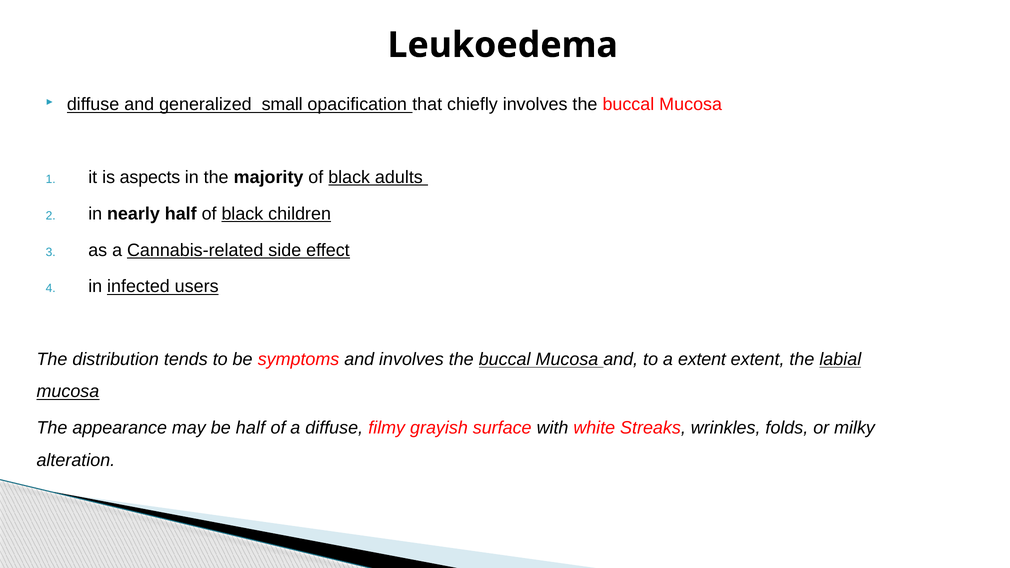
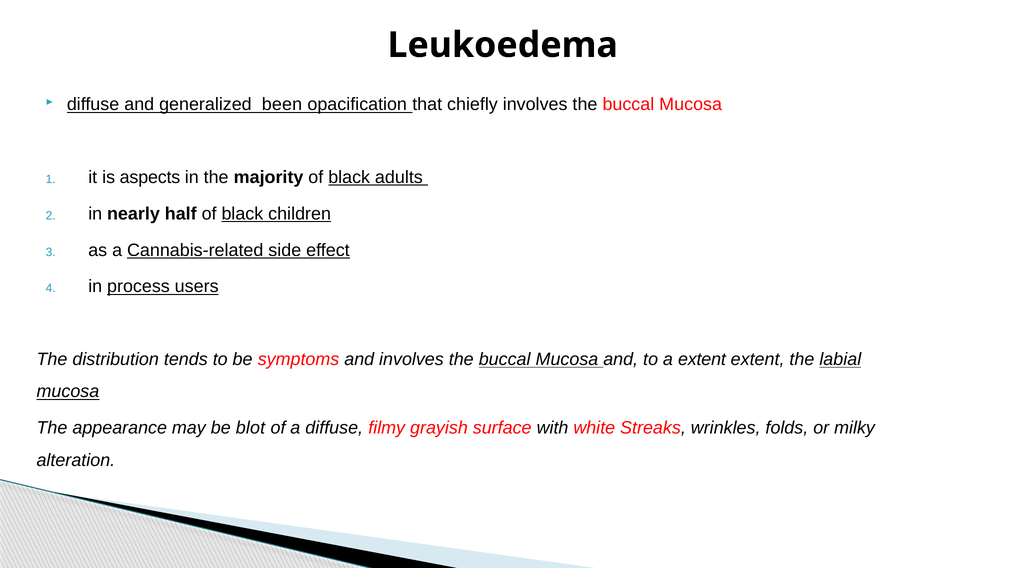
small: small -> been
infected: infected -> process
be half: half -> blot
